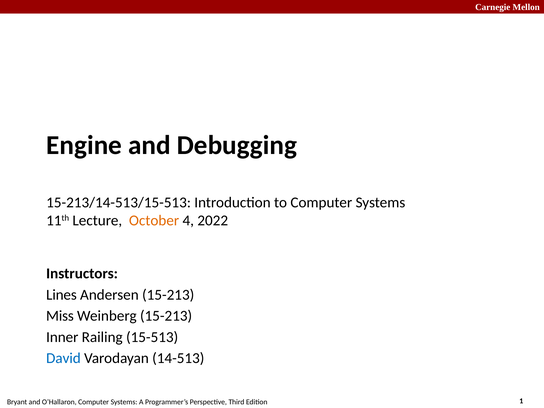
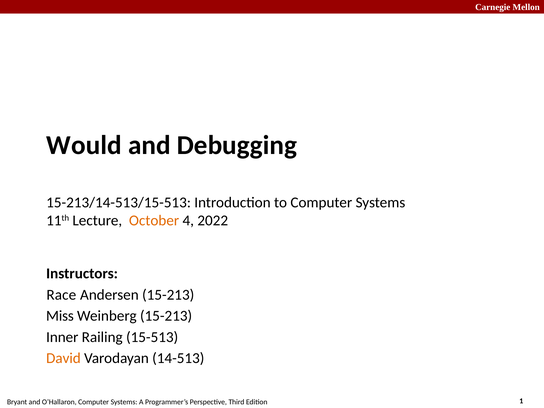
Engine: Engine -> Would
Lines: Lines -> Race
David colour: blue -> orange
